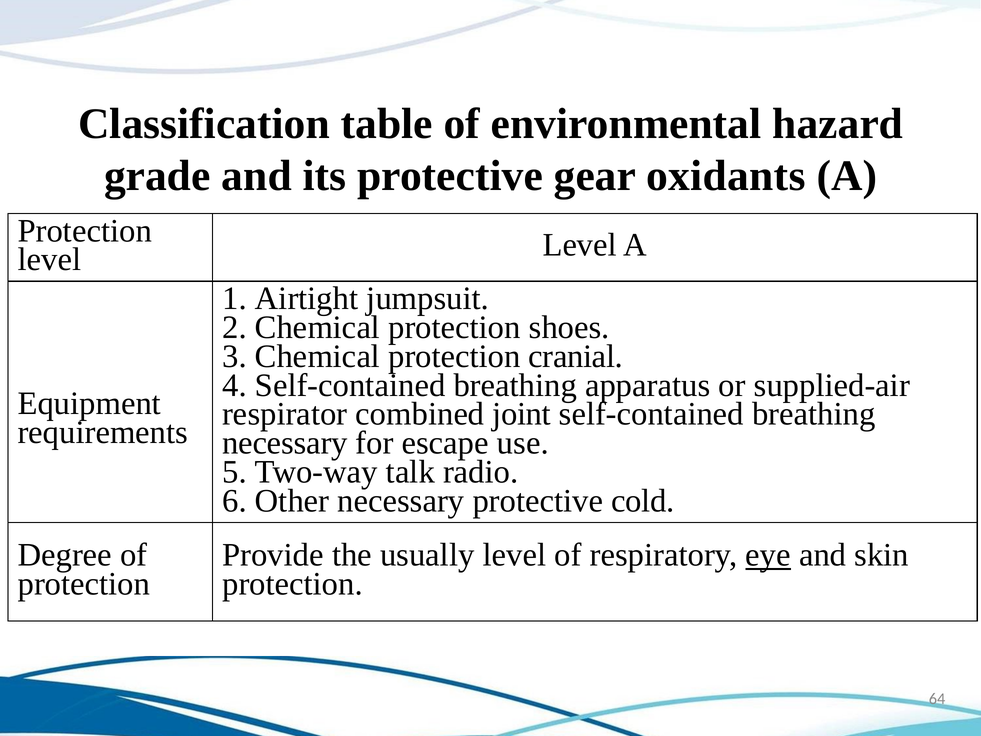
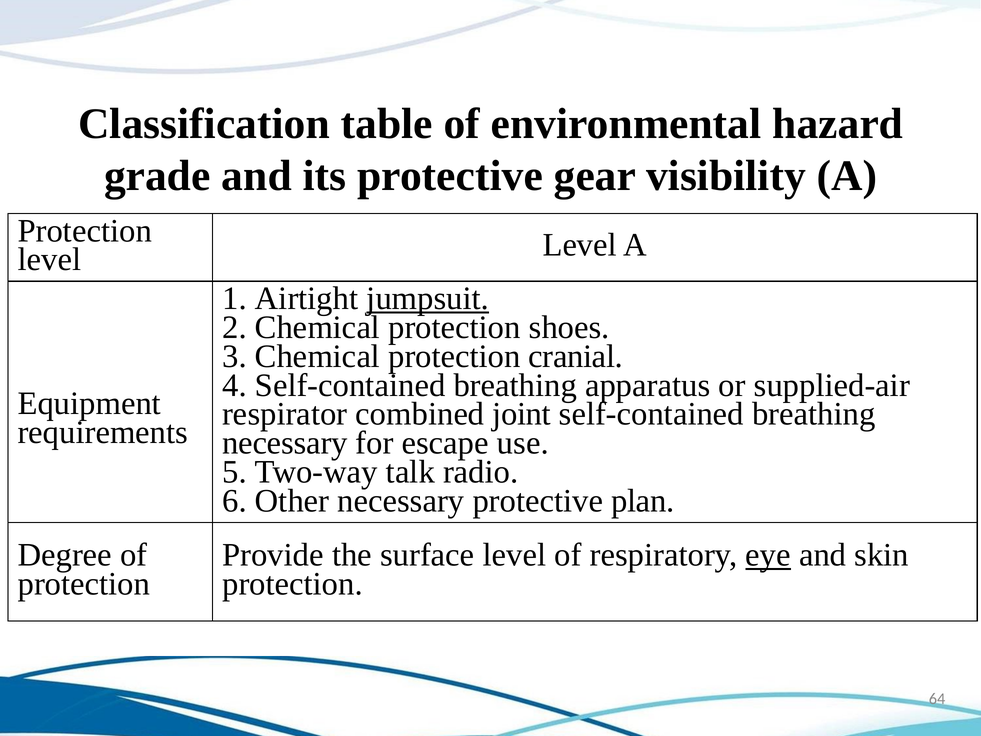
oxidants: oxidants -> visibility
jumpsuit underline: none -> present
cold: cold -> plan
usually: usually -> surface
